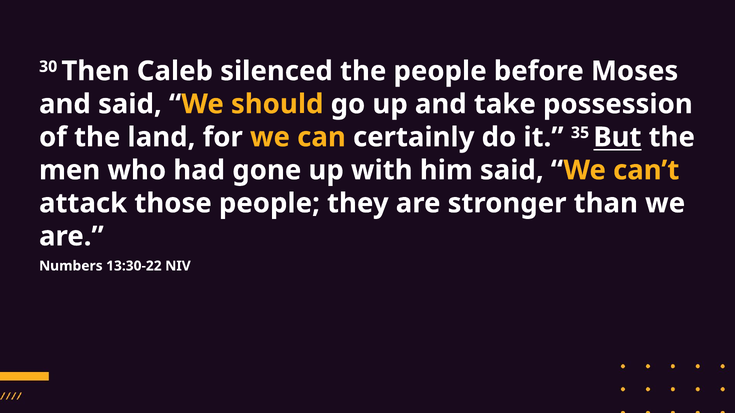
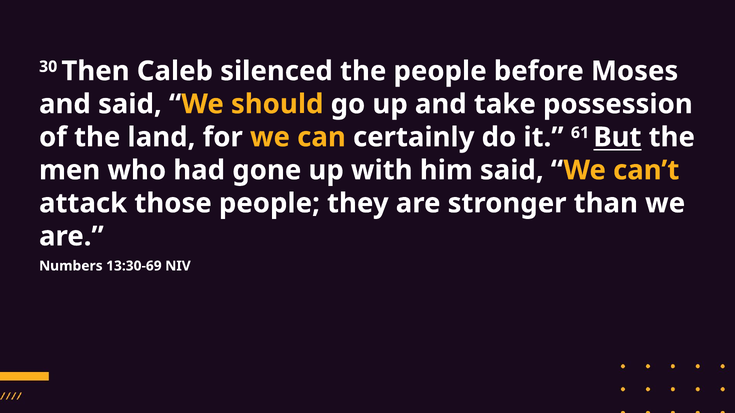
35: 35 -> 61
13:30-22: 13:30-22 -> 13:30-69
